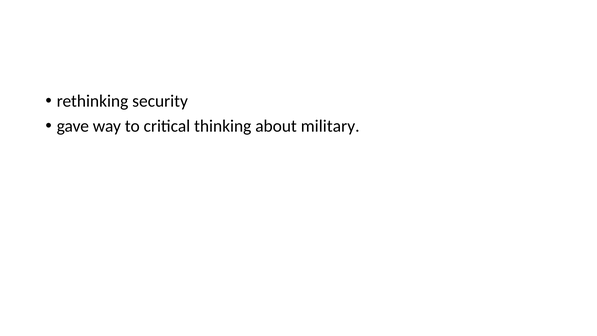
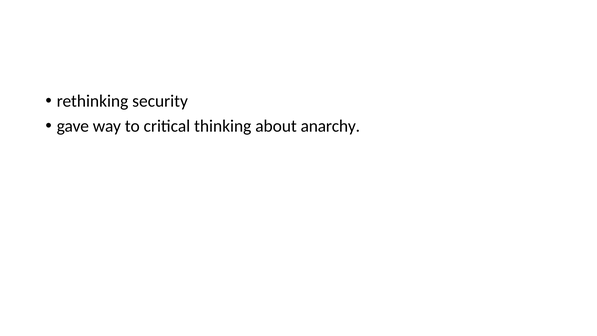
military: military -> anarchy
